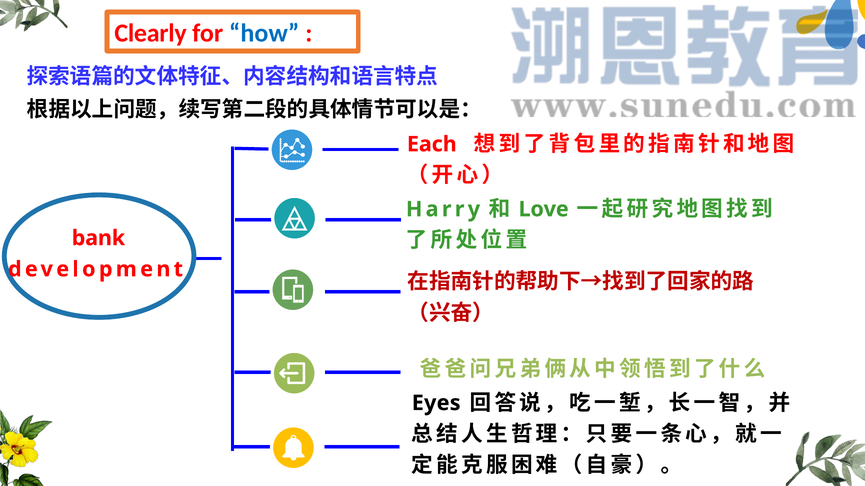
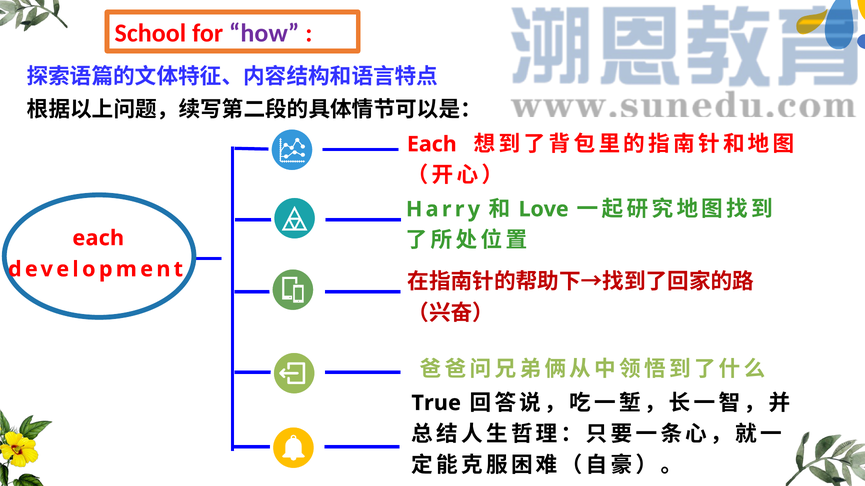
Clearly: Clearly -> School
how colour: blue -> purple
bank at (98, 238): bank -> each
Eyes: Eyes -> True
